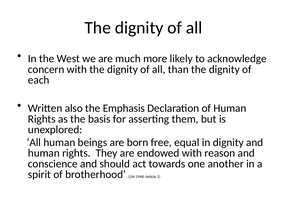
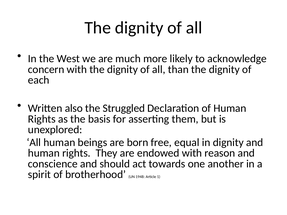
Emphasis: Emphasis -> Struggled
